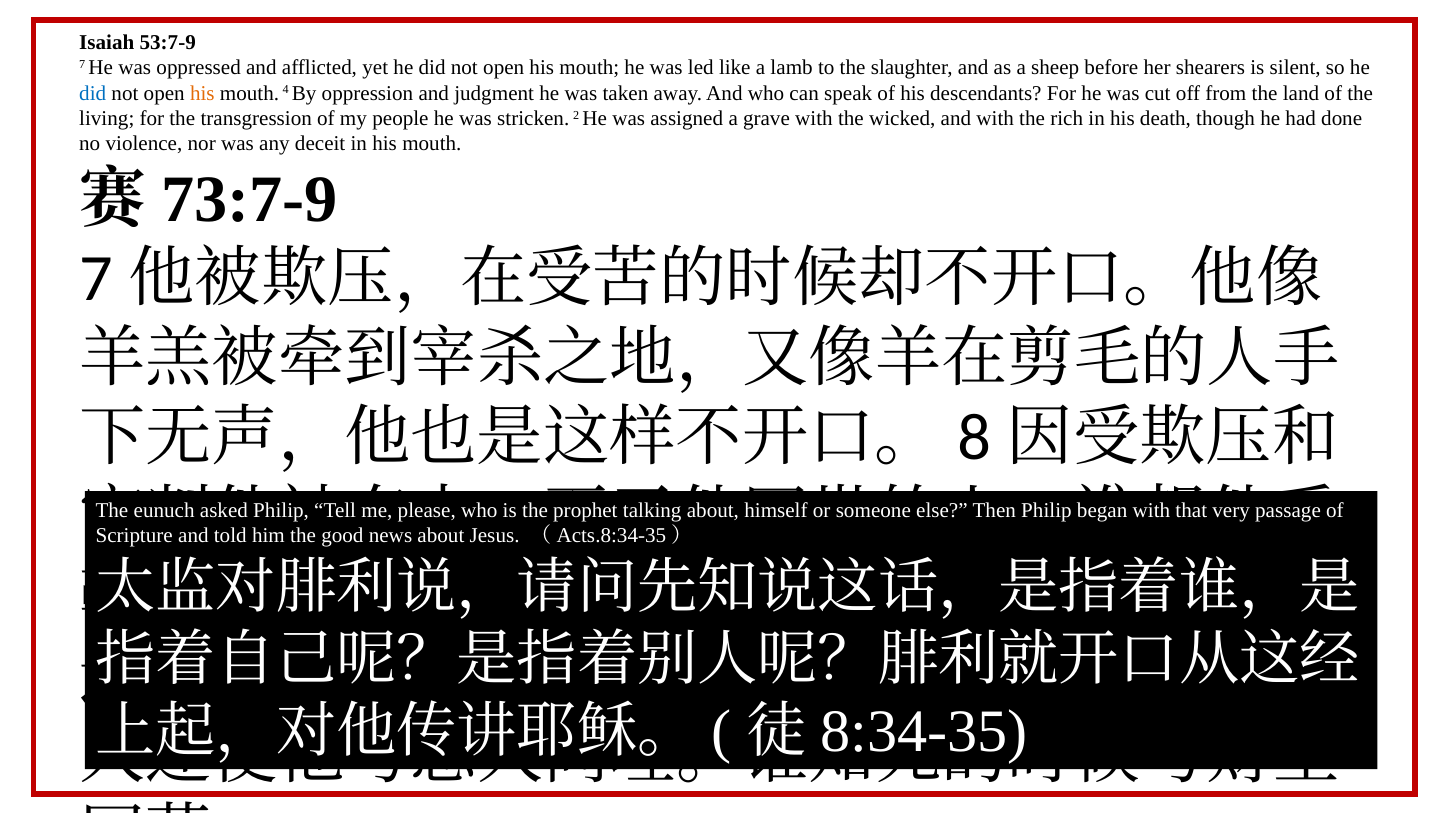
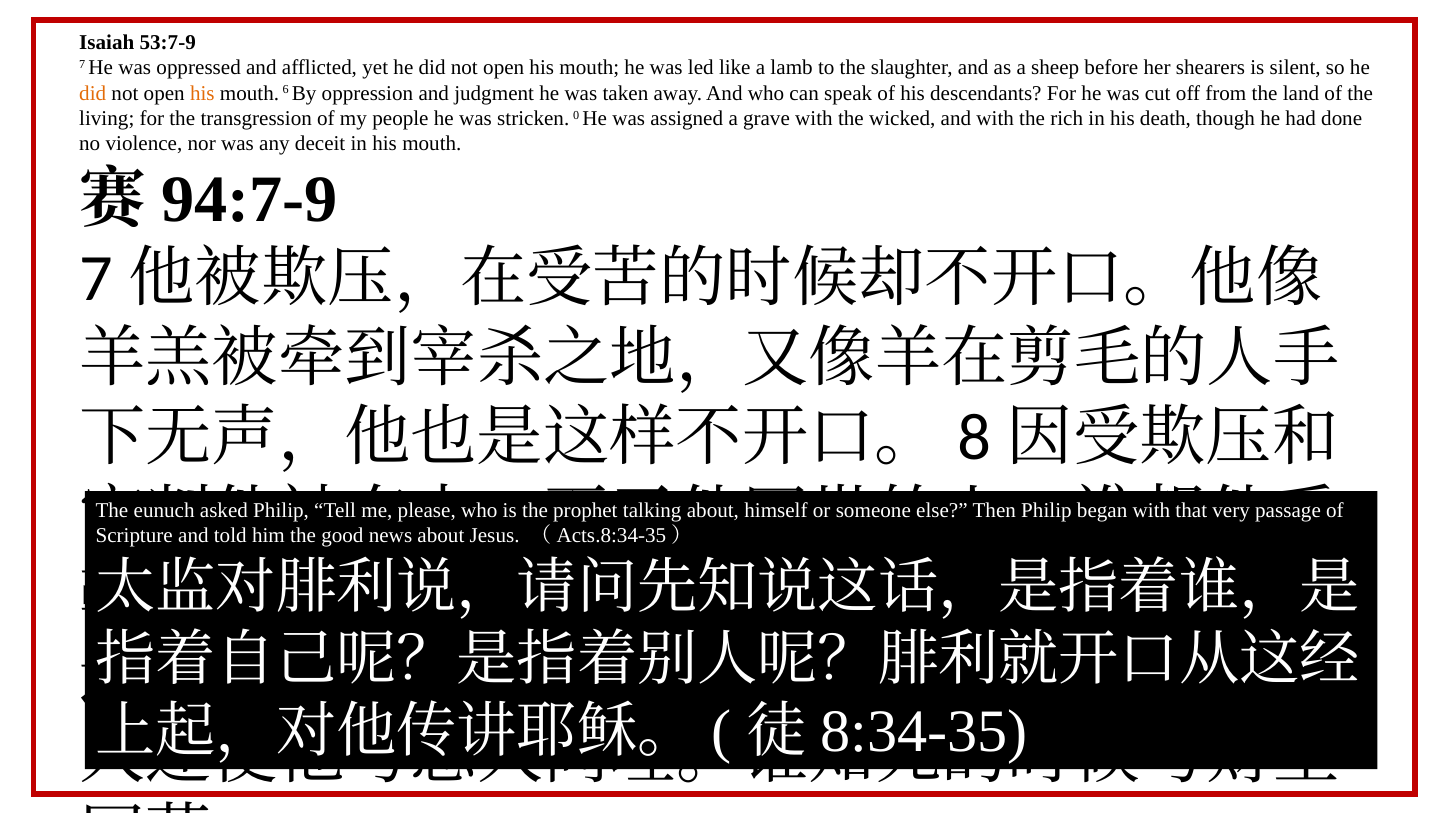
did at (93, 93) colour: blue -> orange
4: 4 -> 6
2: 2 -> 0
73:7-9: 73:7-9 -> 94:7-9
